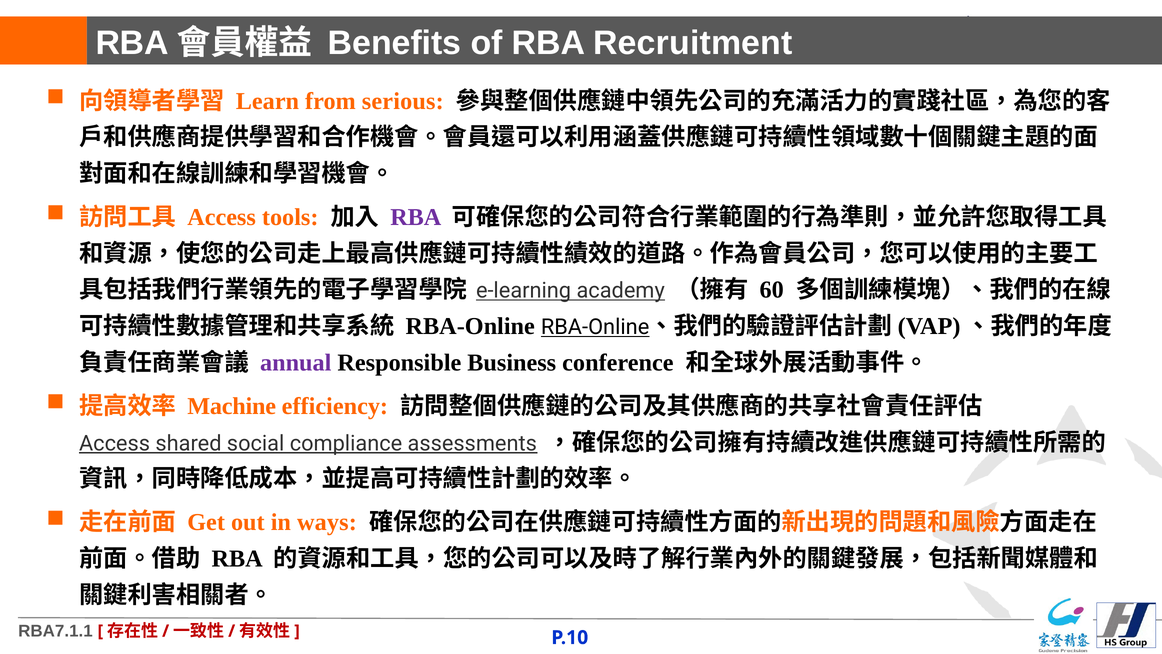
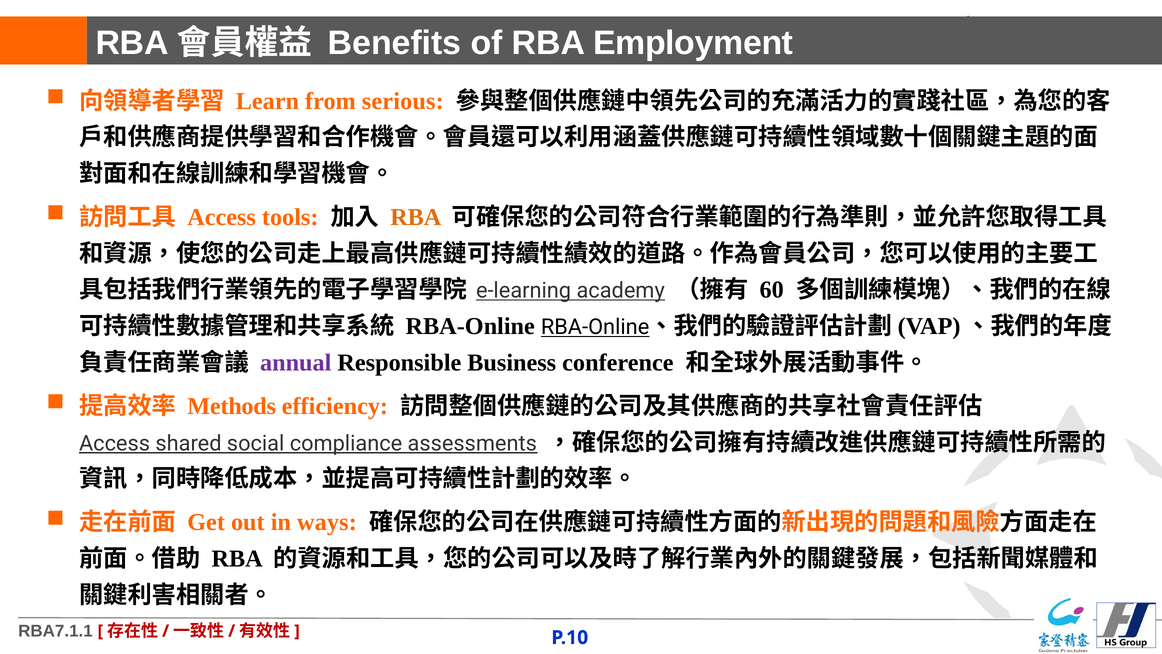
Recruitment: Recruitment -> Employment
RBA at (416, 217) colour: purple -> orange
Machine: Machine -> Methods
